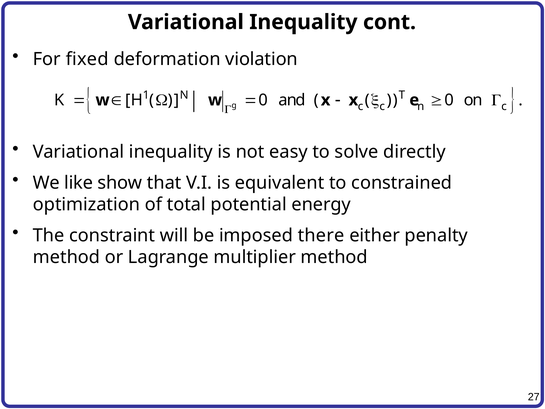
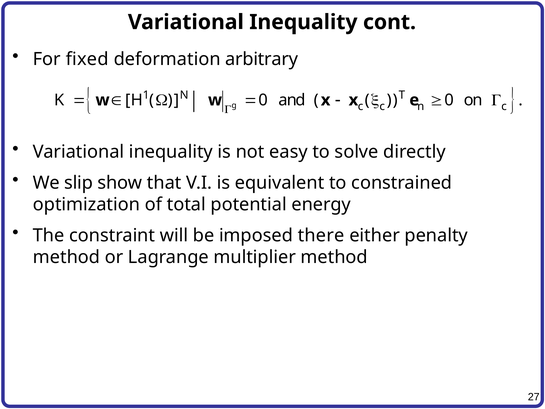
violation: violation -> arbitrary
like: like -> slip
